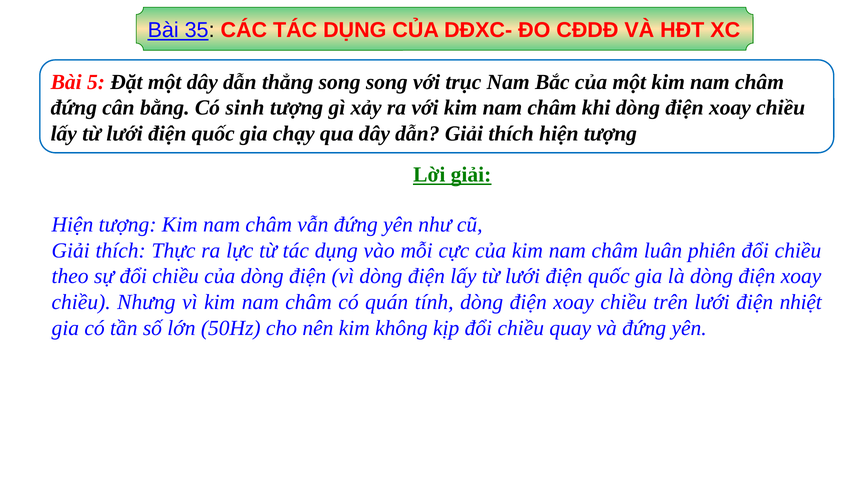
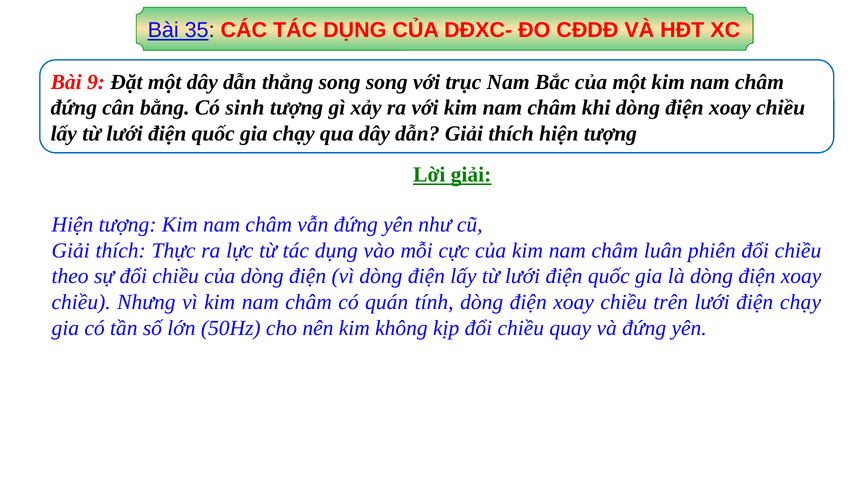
5: 5 -> 9
điện nhiệt: nhiệt -> chạy
